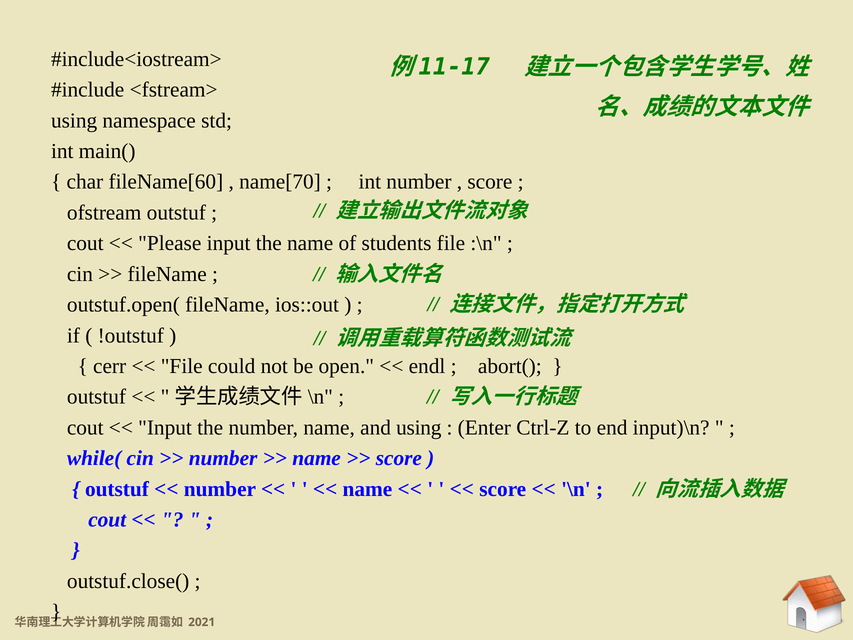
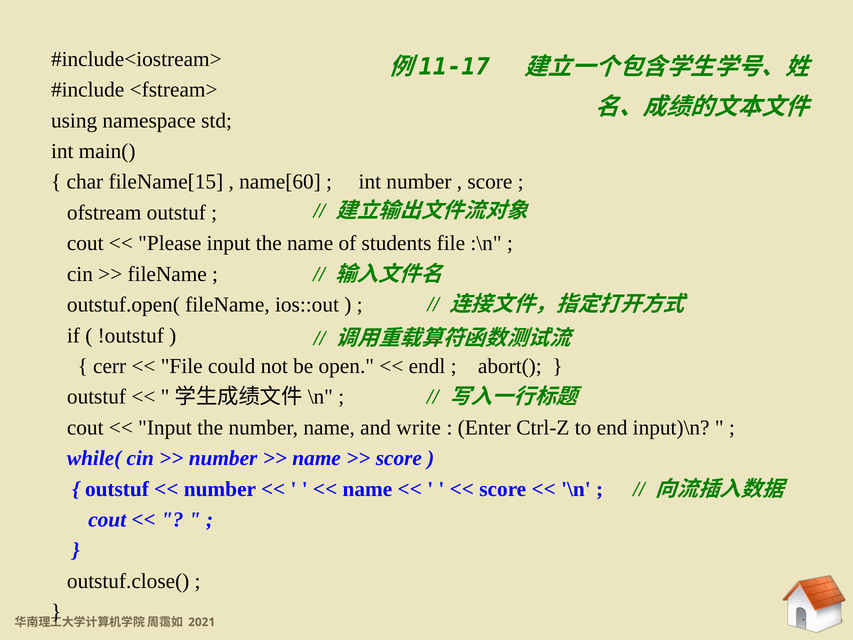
fileName[60: fileName[60 -> fileName[15
name[70: name[70 -> name[60
and using: using -> write
